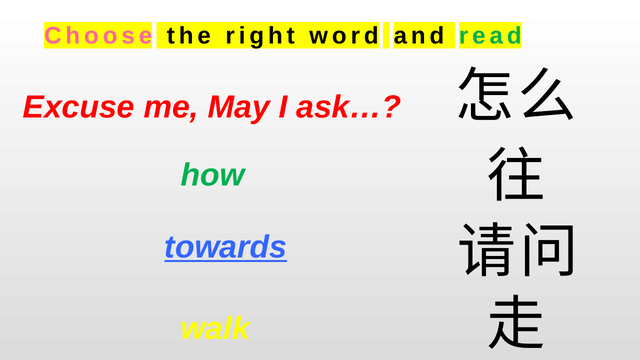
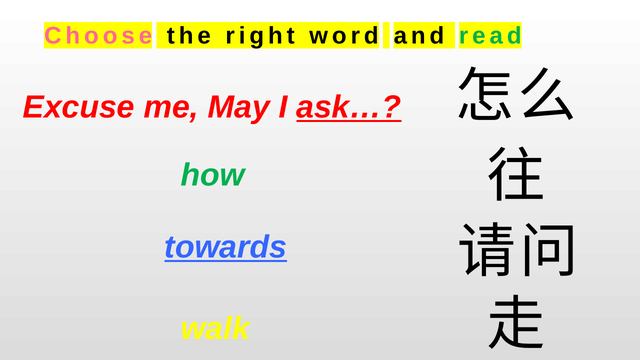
ask… underline: none -> present
